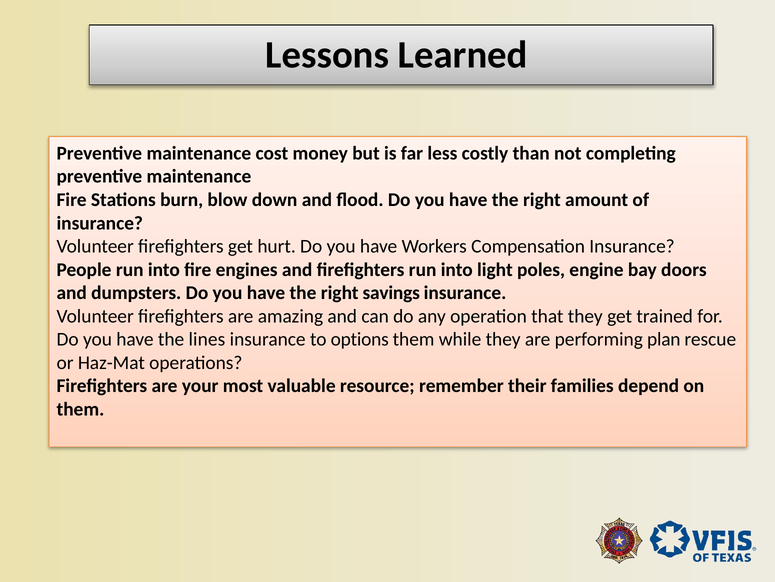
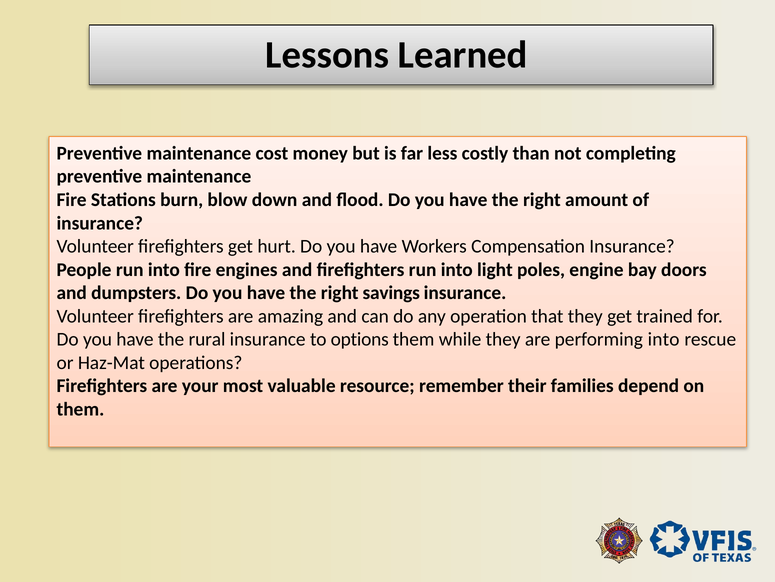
lines: lines -> rural
performing plan: plan -> into
